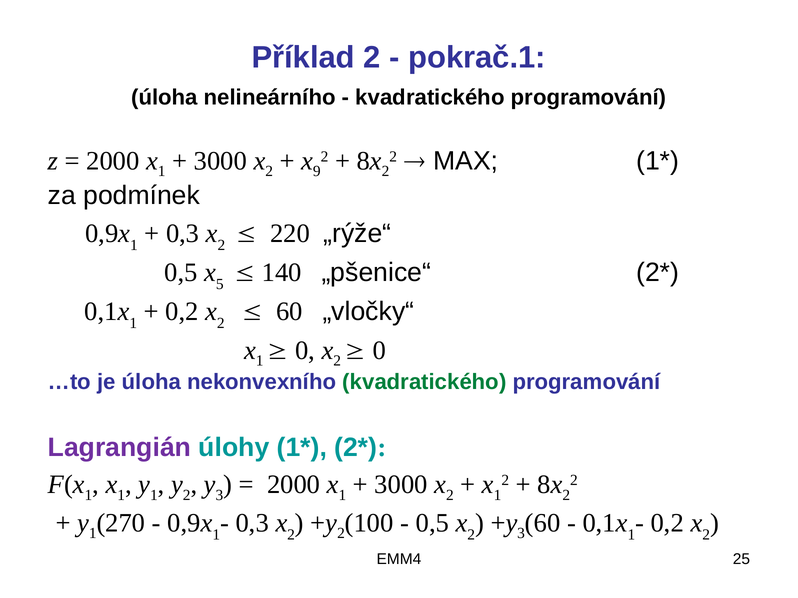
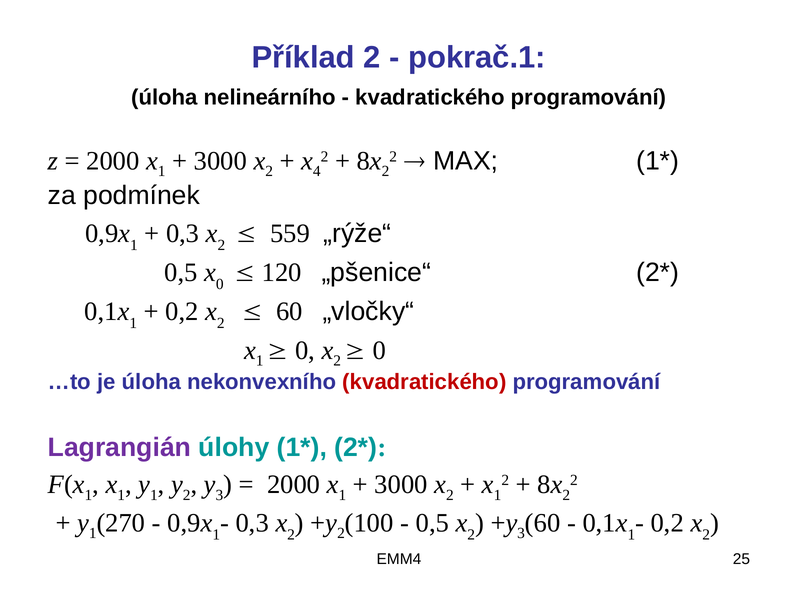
9: 9 -> 4
220: 220 -> 559
5 at (220, 284): 5 -> 0
140: 140 -> 120
kvadratického at (424, 382) colour: green -> red
